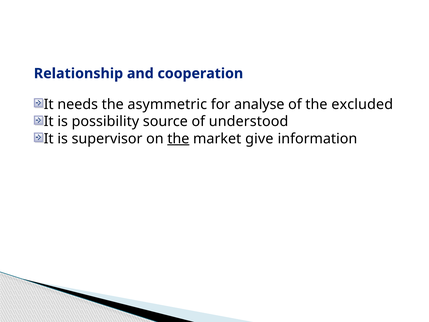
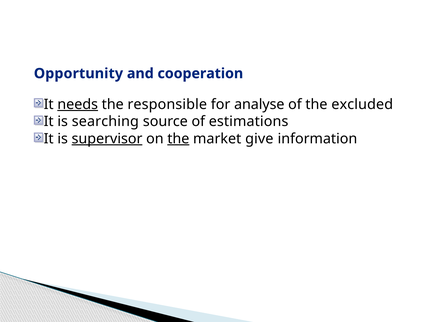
Relationship: Relationship -> Opportunity
needs underline: none -> present
asymmetric: asymmetric -> responsible
possibility: possibility -> searching
understood: understood -> estimations
supervisor underline: none -> present
